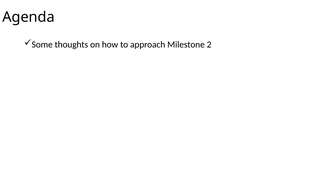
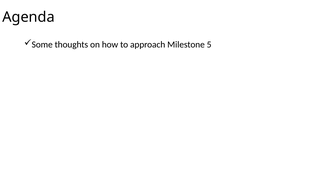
2: 2 -> 5
